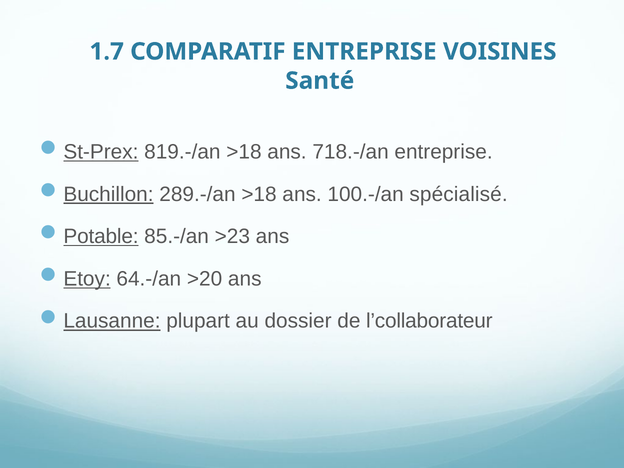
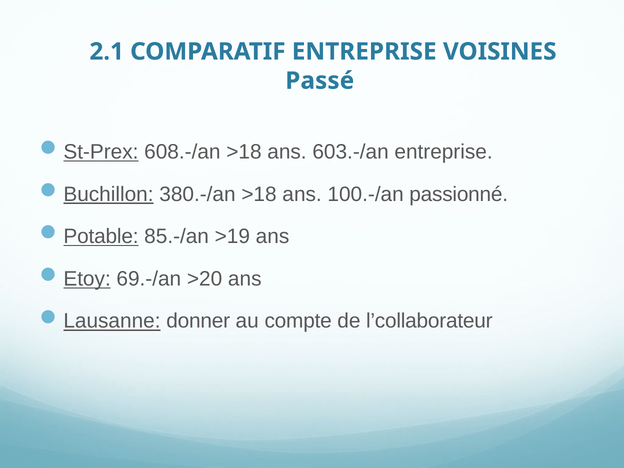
1.7: 1.7 -> 2.1
Santé: Santé -> Passé
819.-/an: 819.-/an -> 608.-/an
718.-/an: 718.-/an -> 603.-/an
289.-/an: 289.-/an -> 380.-/an
spécialisé: spécialisé -> passionné
>23: >23 -> >19
64.-/an: 64.-/an -> 69.-/an
plupart: plupart -> donner
dossier: dossier -> compte
